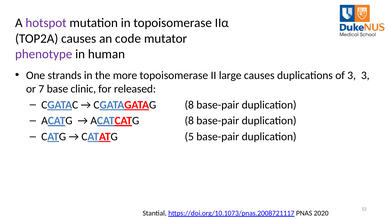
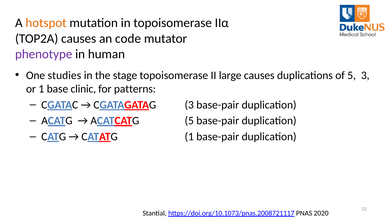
hotspot colour: purple -> orange
strands: strands -> studies
more: more -> stage
of 3: 3 -> 5
or 7: 7 -> 1
released: released -> patterns
CGATAGATAG 8: 8 -> 3
ACATCATG 8: 8 -> 5
CATATG 5: 5 -> 1
